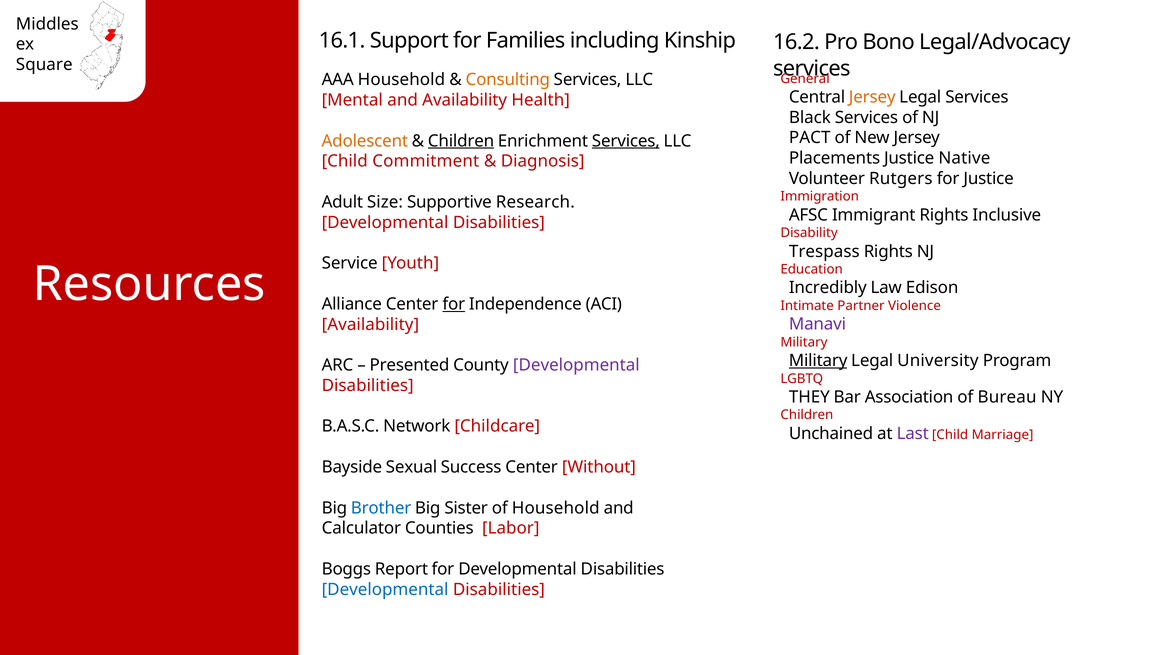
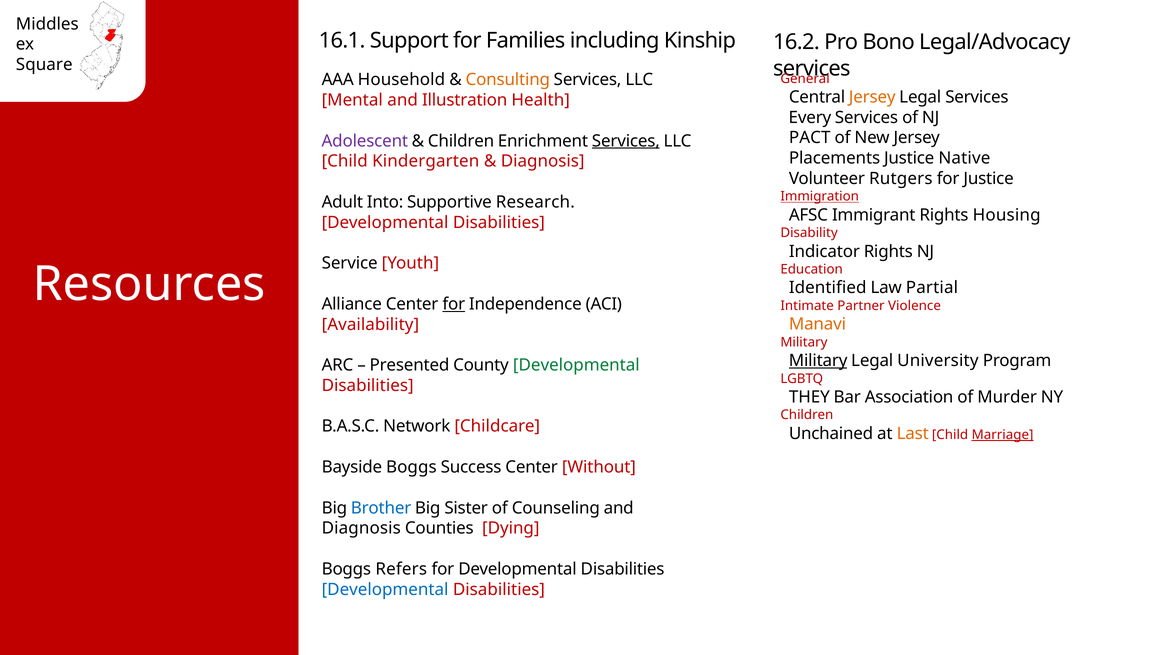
and Availability: Availability -> Illustration
Black: Black -> Every
Adolescent colour: orange -> purple
Children at (461, 141) underline: present -> none
Commitment: Commitment -> Kindergarten
Immigration underline: none -> present
Size: Size -> Into
Inclusive: Inclusive -> Housing
Trespass: Trespass -> Indicator
Incredibly: Incredibly -> Identified
Edison: Edison -> Partial
Manavi colour: purple -> orange
Developmental at (576, 365) colour: purple -> green
Bureau: Bureau -> Murder
Last colour: purple -> orange
Marriage underline: none -> present
Bayside Sexual: Sexual -> Boggs
of Household: Household -> Counseling
Calculator at (361, 529): Calculator -> Diagnosis
Labor: Labor -> Dying
Report: Report -> Refers
